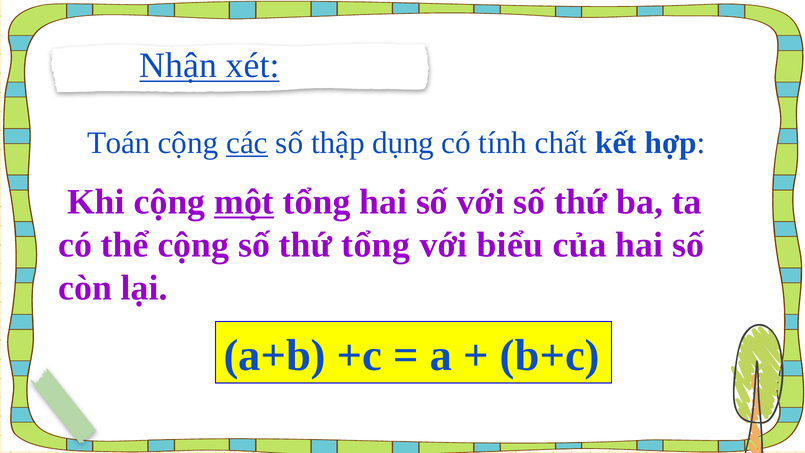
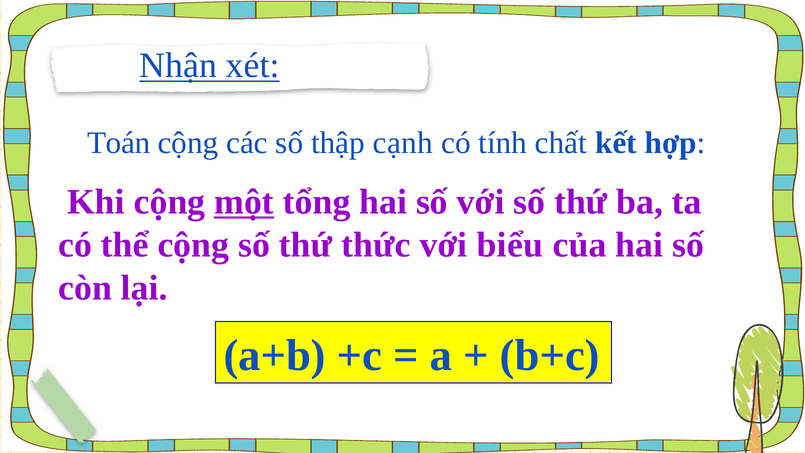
các underline: present -> none
dụng: dụng -> cạnh
thứ tổng: tổng -> thức
